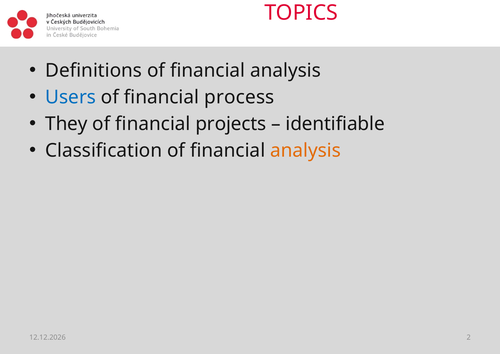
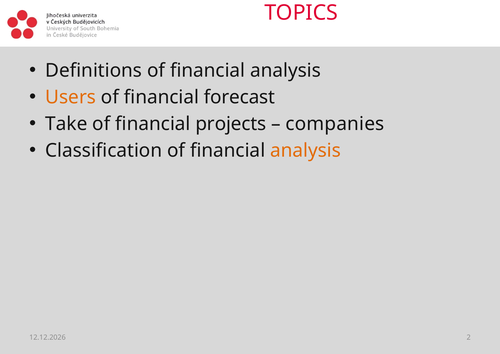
Users colour: blue -> orange
process: process -> forecast
They: They -> Take
identifiable: identifiable -> companies
